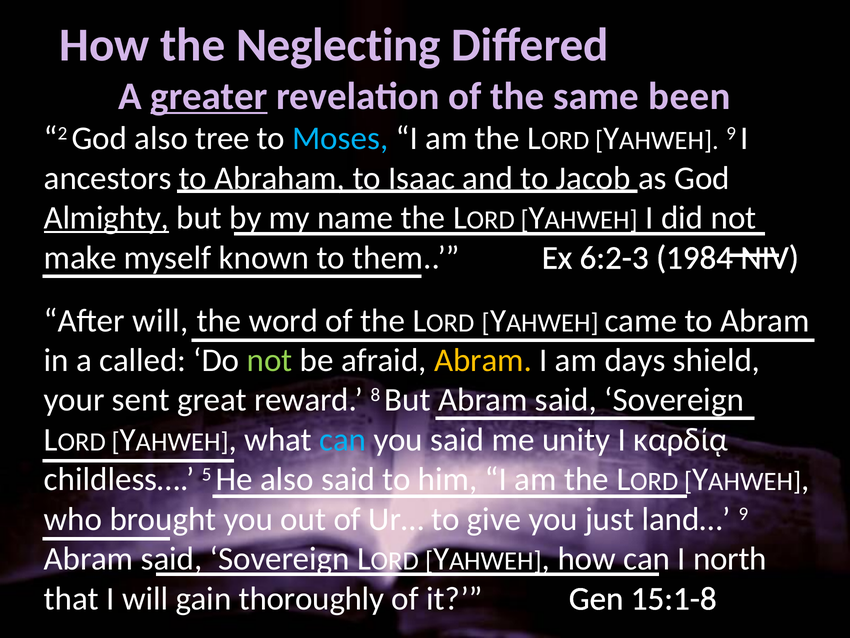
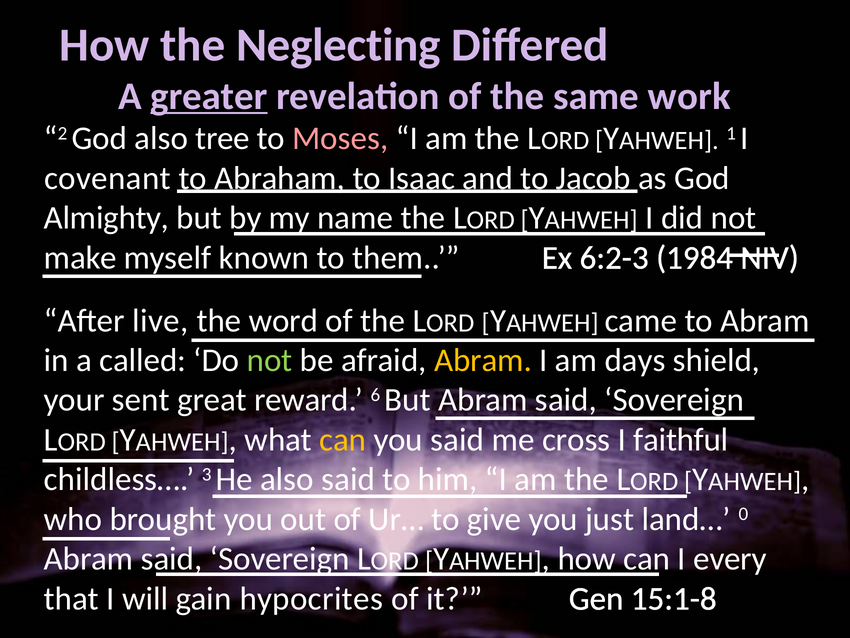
been: been -> work
Moses colour: light blue -> pink
9 at (731, 133): 9 -> 1
ancestors: ancestors -> covenant
Almighty underline: present -> none
After will: will -> live
8: 8 -> 6
can at (343, 439) colour: light blue -> yellow
unity: unity -> cross
καρδίᾳ: καρδίᾳ -> faithful
5: 5 -> 3
land… 9: 9 -> 0
north: north -> every
thoroughly: thoroughly -> hypocrites
